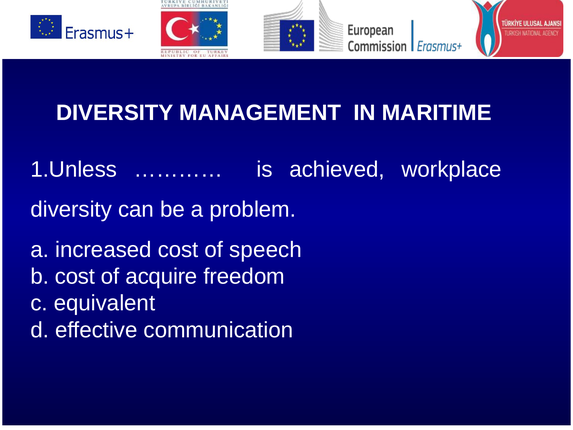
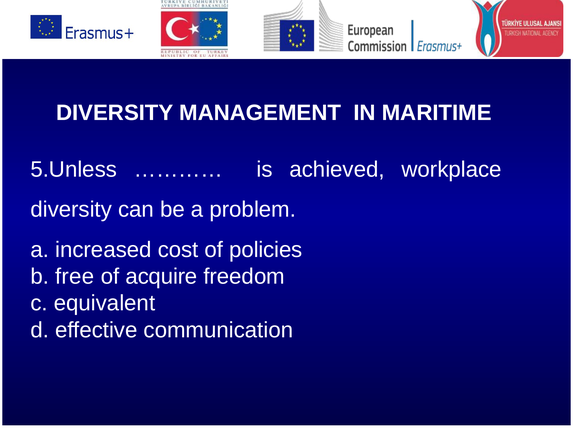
1.Unless: 1.Unless -> 5.Unless
speech: speech -> policies
b cost: cost -> free
